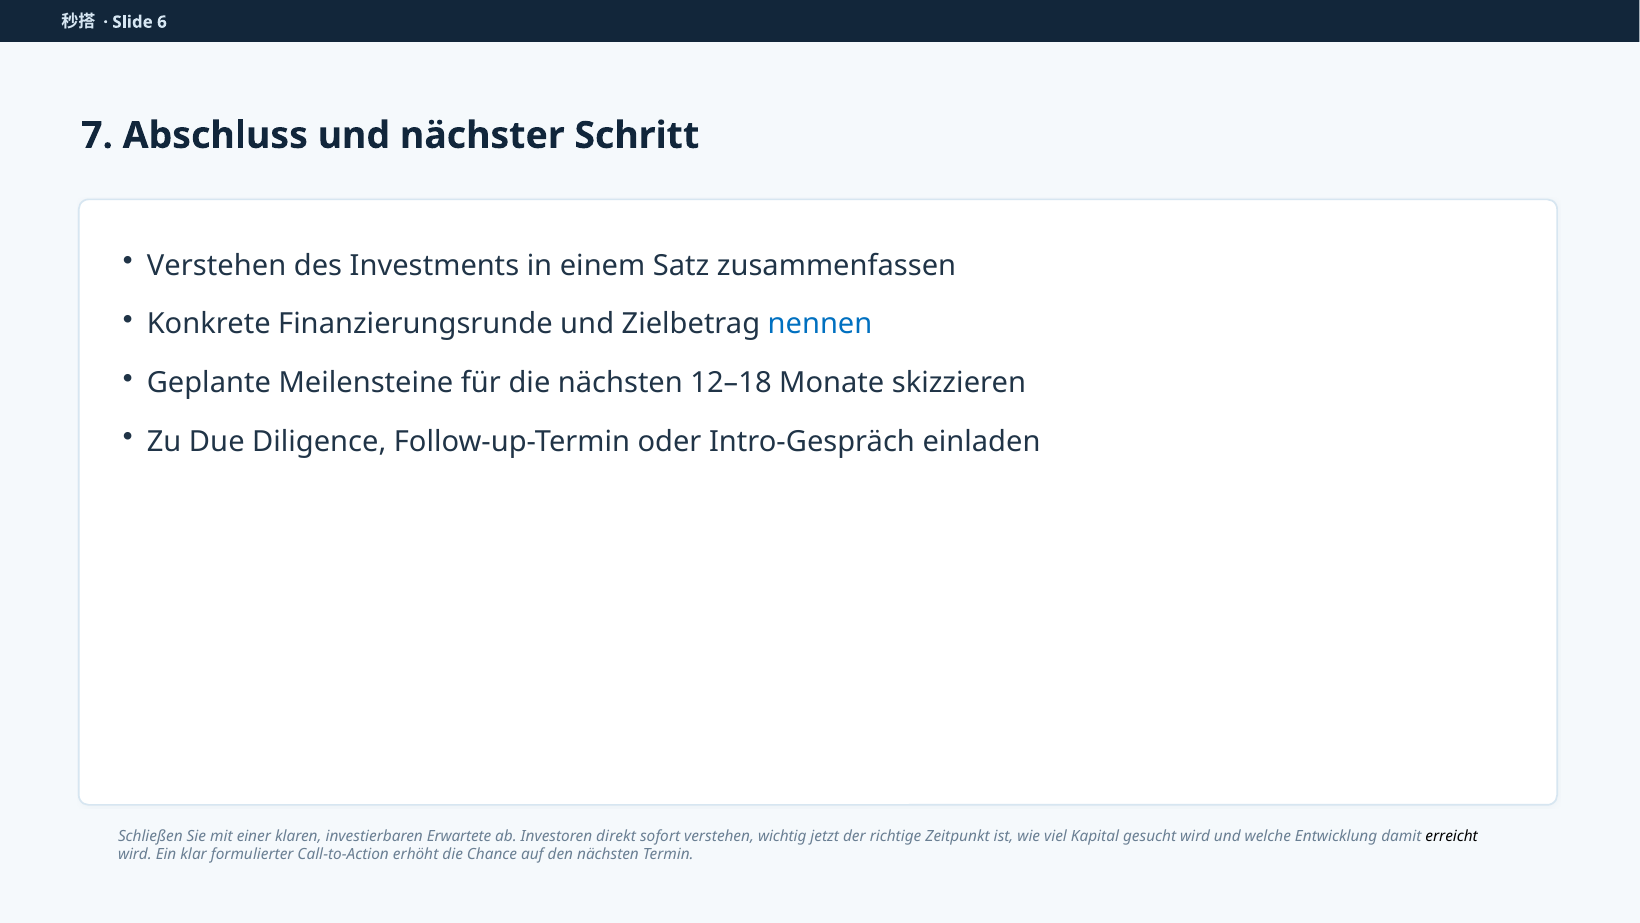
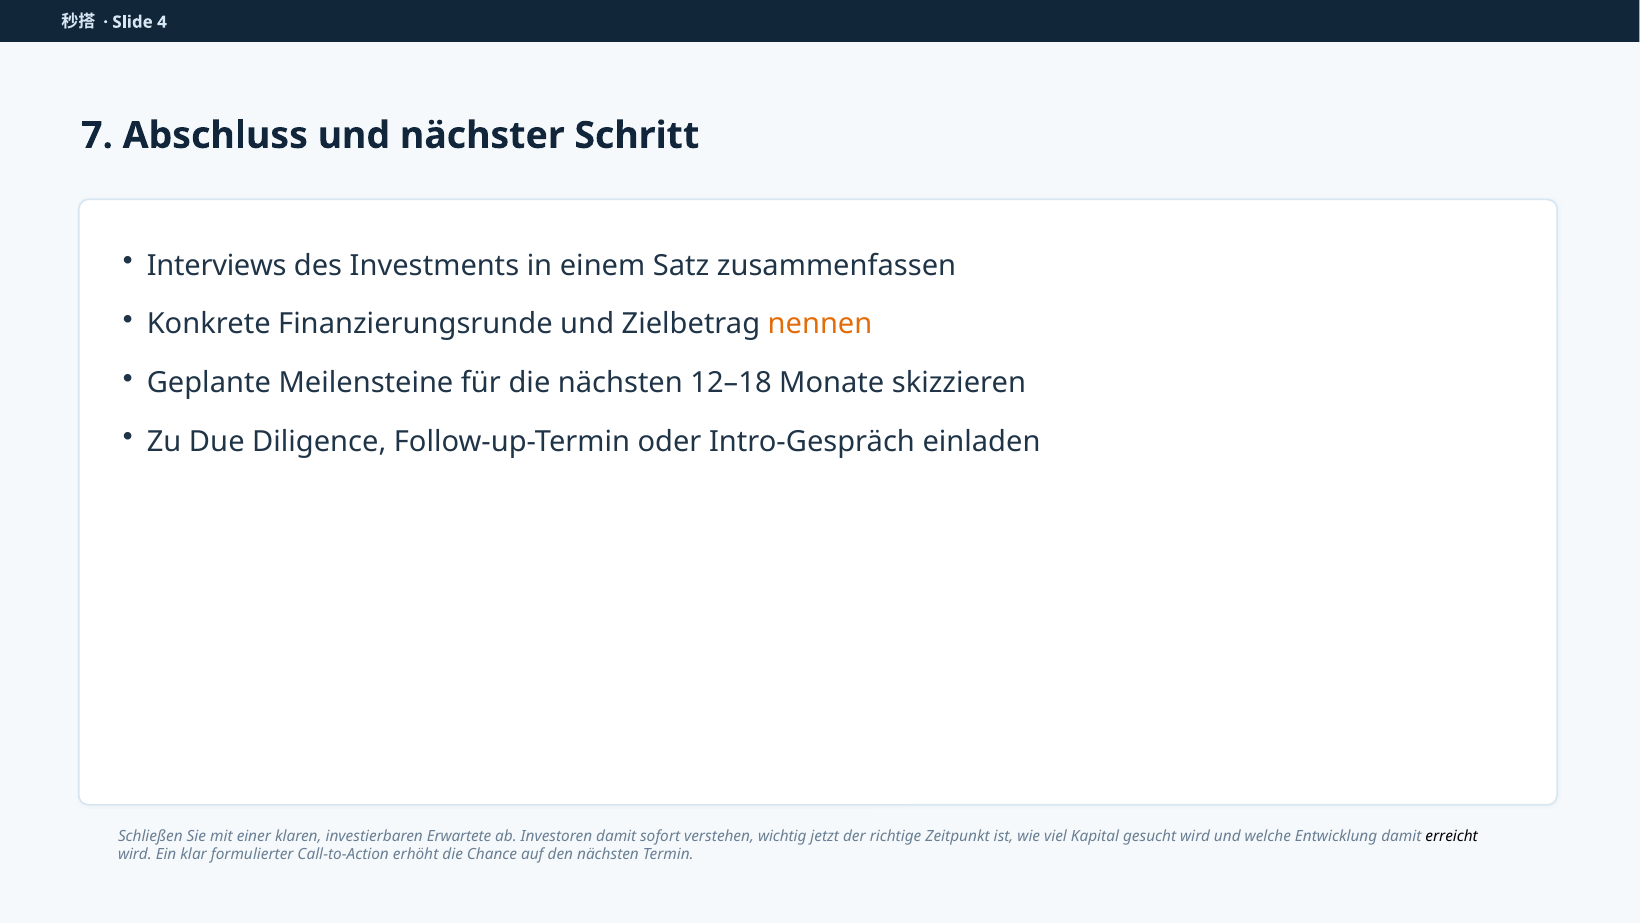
6: 6 -> 4
Verstehen at (217, 265): Verstehen -> Interviews
nennen colour: blue -> orange
Investoren direkt: direkt -> damit
